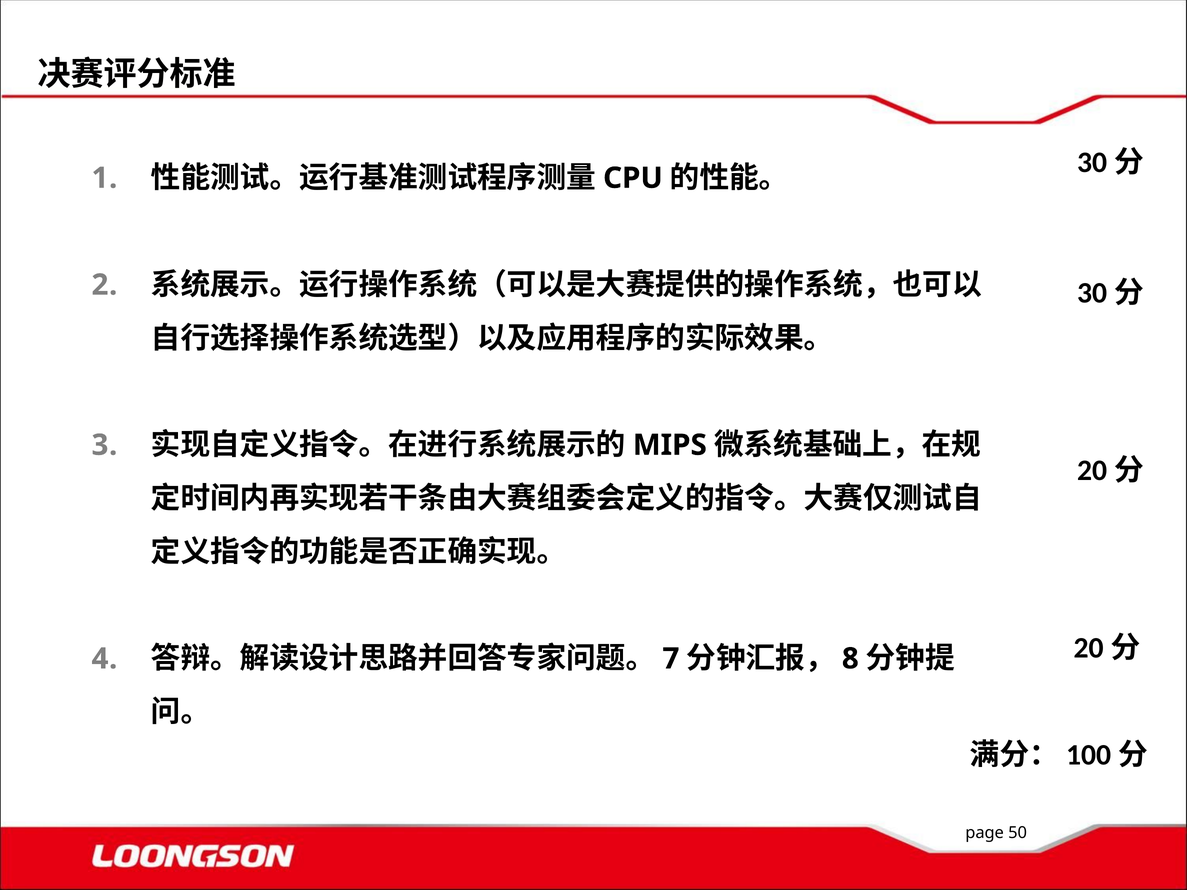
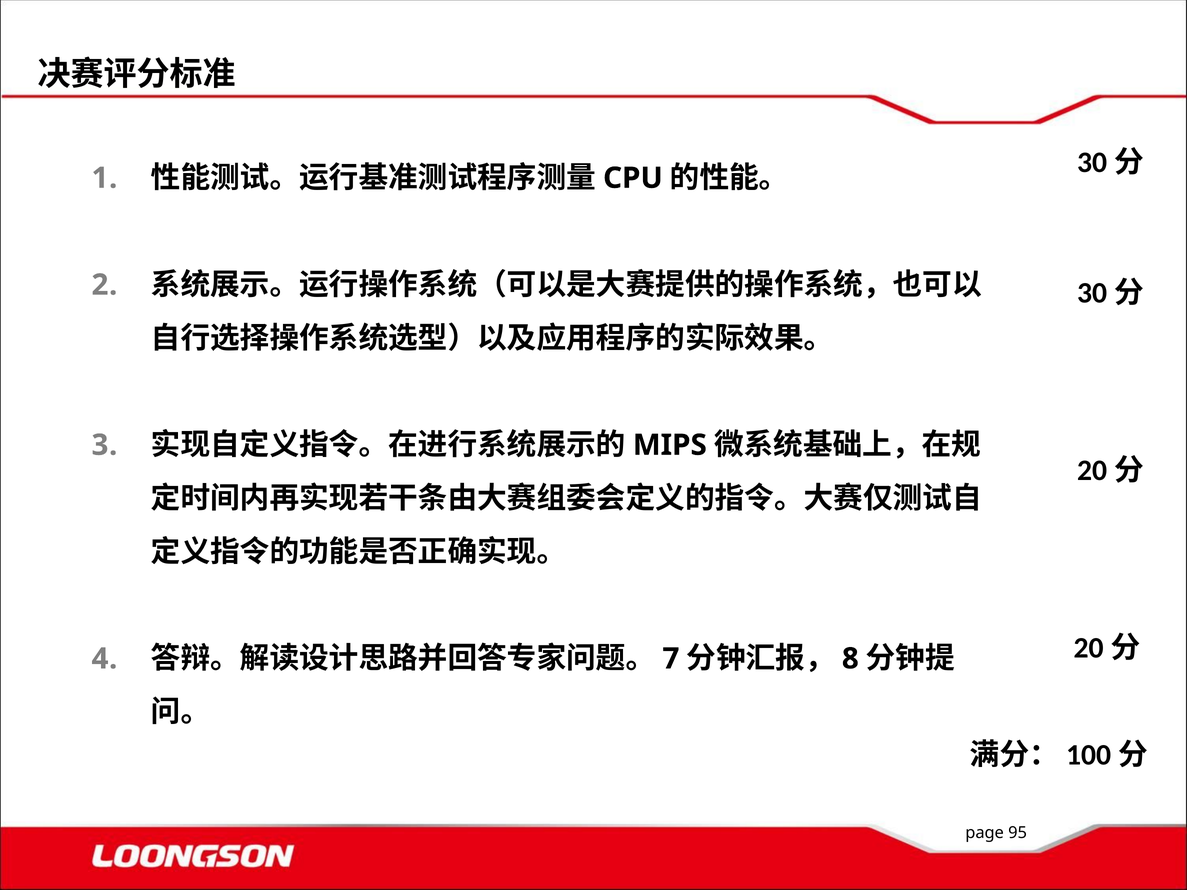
50: 50 -> 95
